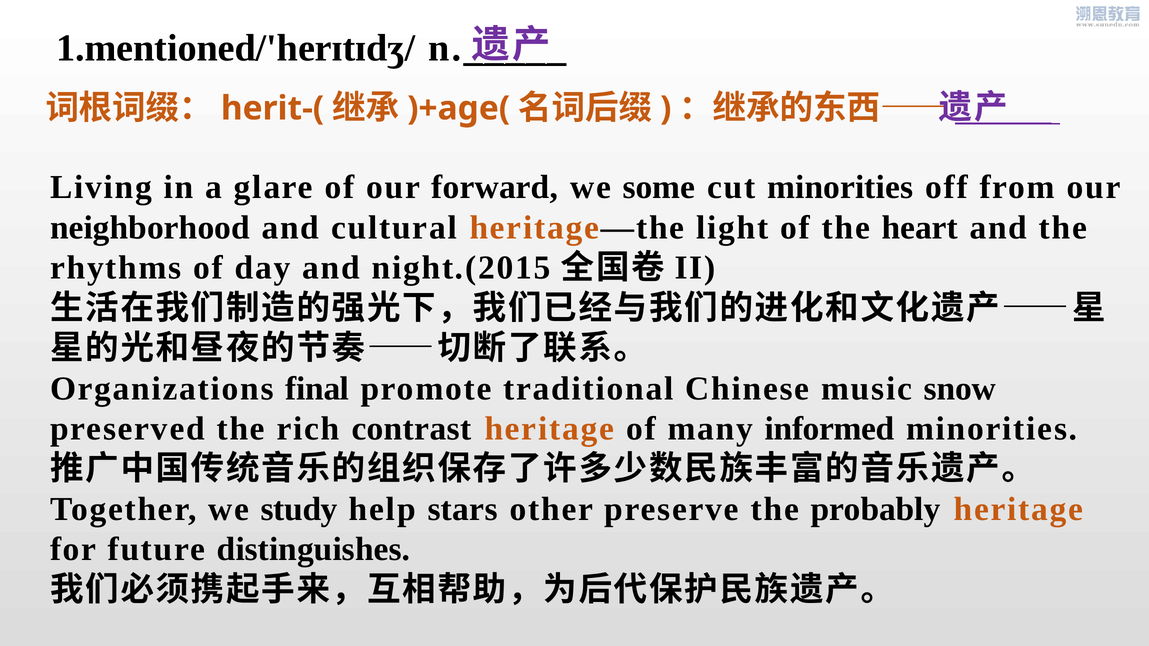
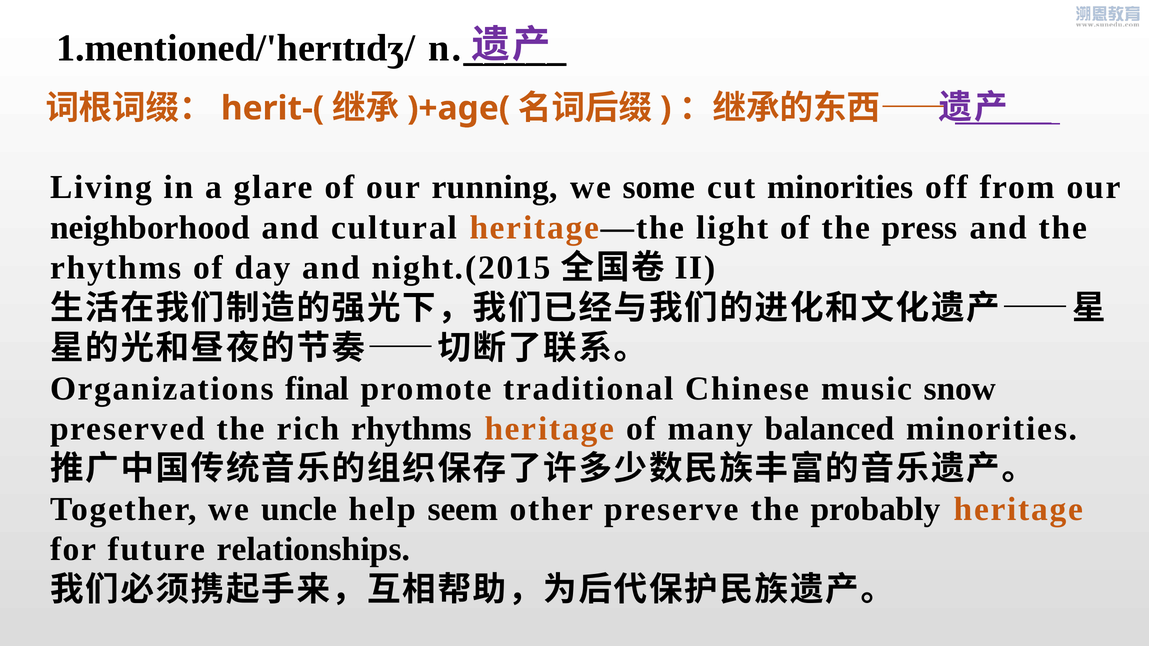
forward: forward -> running
heart: heart -> press
rich contrast: contrast -> rhythms
informed: informed -> balanced
study: study -> uncle
stars: stars -> seem
distinguishes: distinguishes -> relationships
